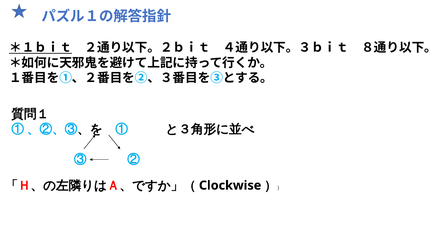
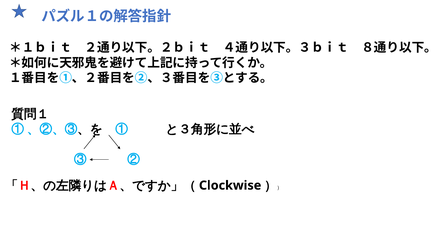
＊１ｂｉｔ underline: present -> none
